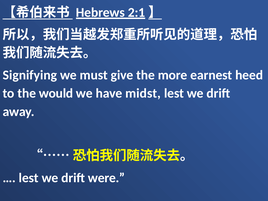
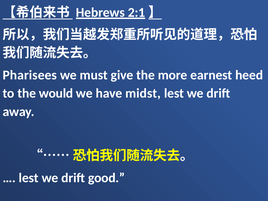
Signifying: Signifying -> Pharisees
were: were -> good
